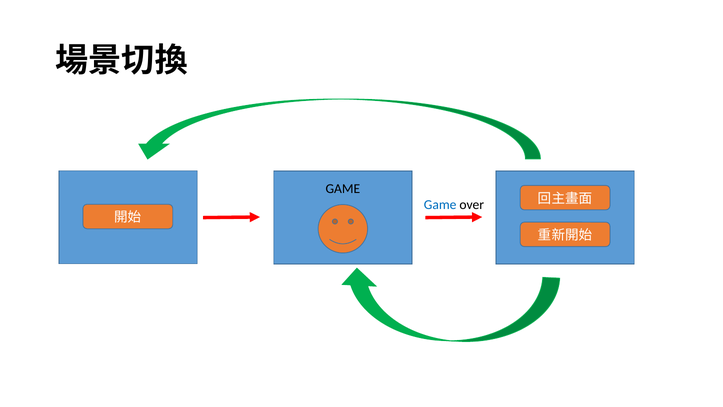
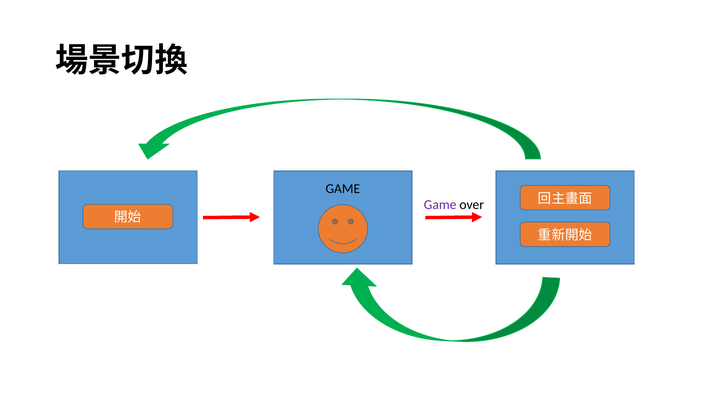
Game at (440, 205) colour: blue -> purple
